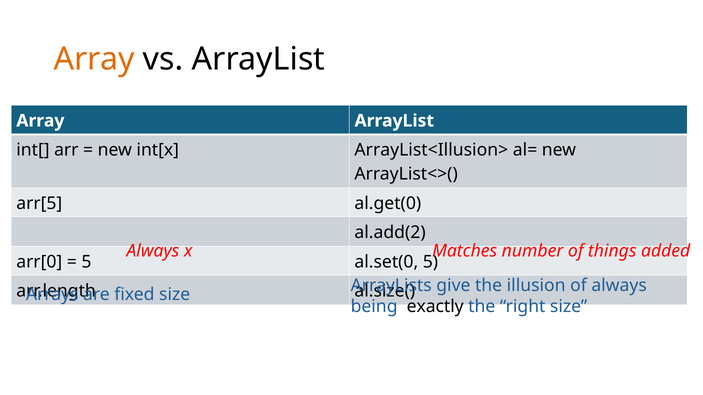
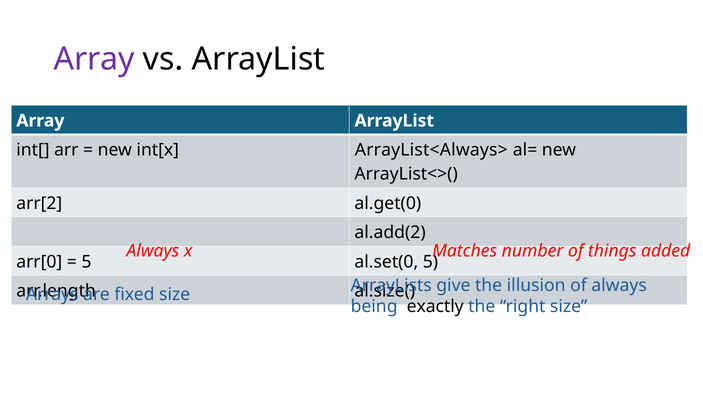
Array at (94, 59) colour: orange -> purple
ArrayList<Illusion>: ArrayList<Illusion> -> ArrayList<Always>
arr[5: arr[5 -> arr[2
